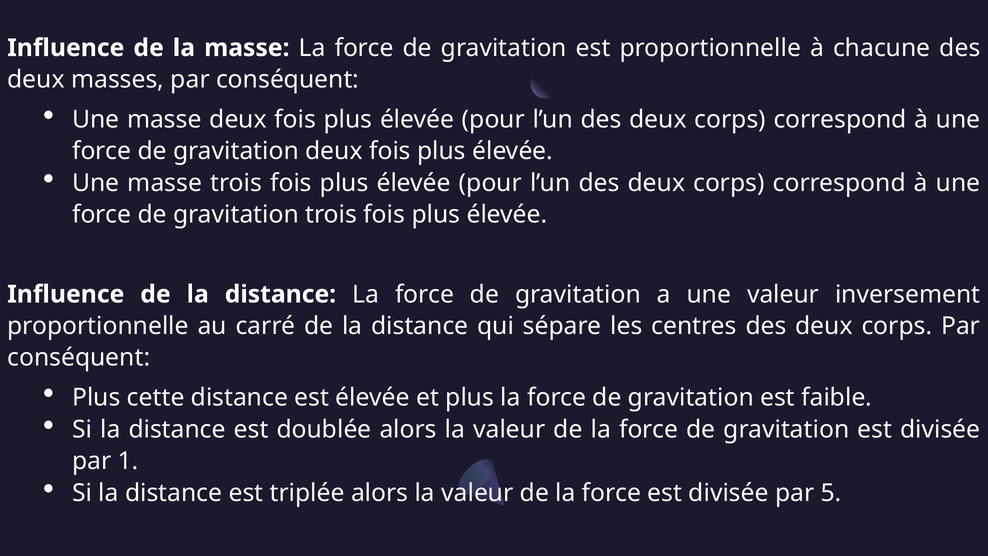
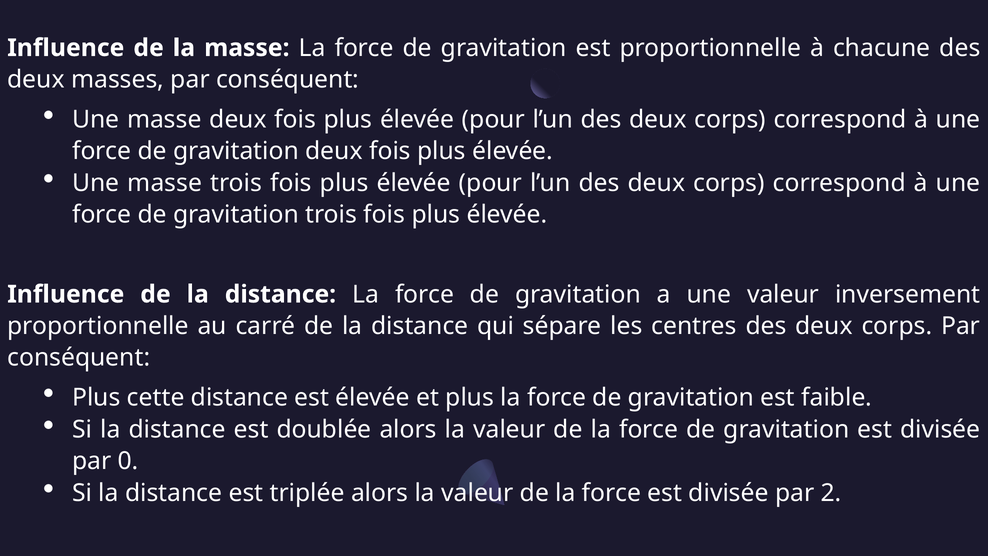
1: 1 -> 0
5: 5 -> 2
